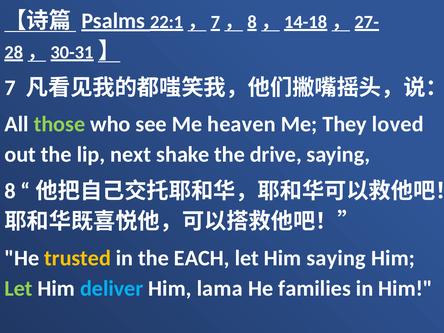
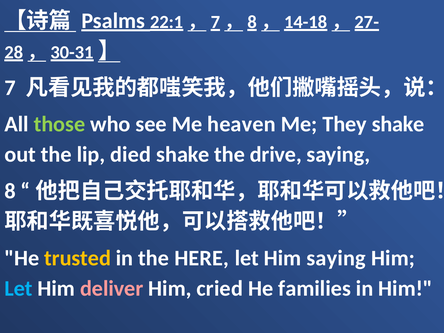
They loved: loved -> shake
next: next -> died
EACH: EACH -> HERE
Let at (18, 288) colour: light green -> light blue
deliver colour: light blue -> pink
lama: lama -> cried
